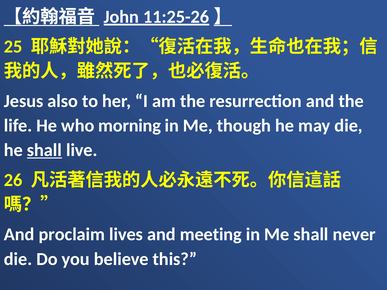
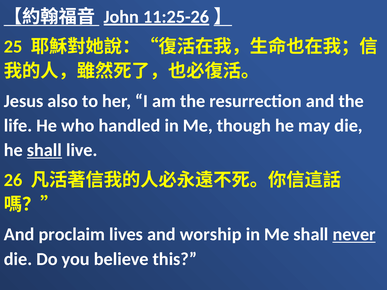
morning: morning -> handled
meeting: meeting -> worship
never underline: none -> present
